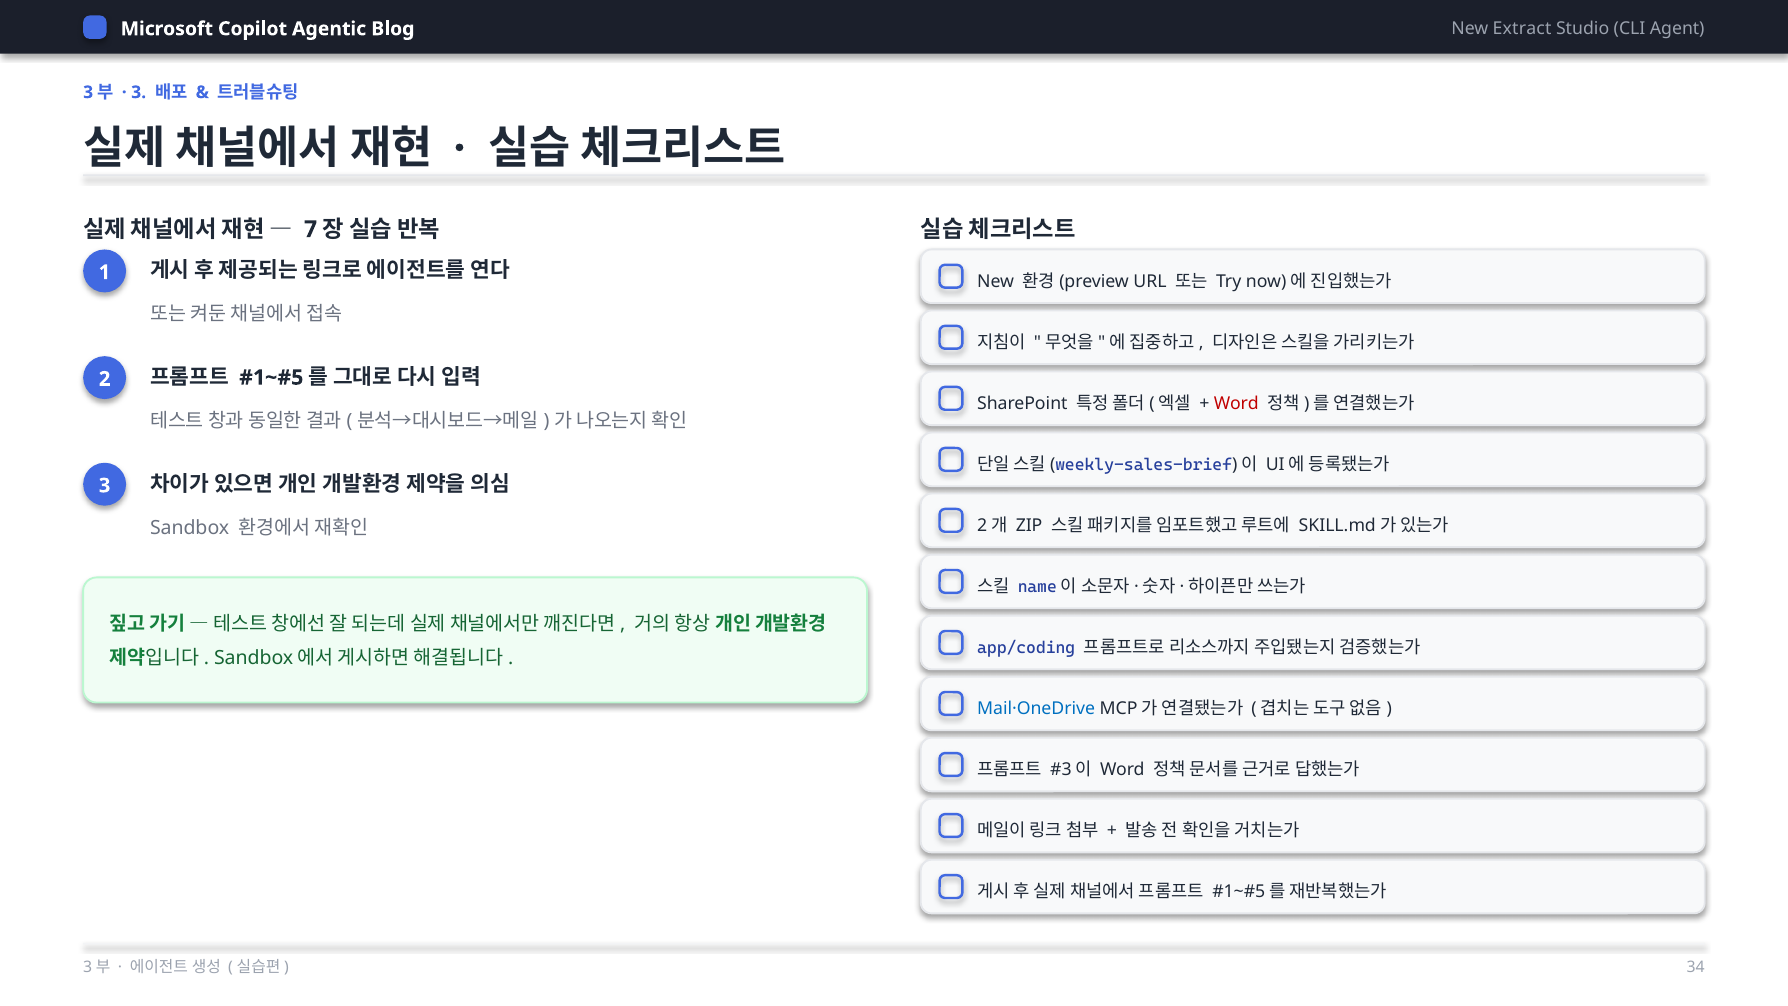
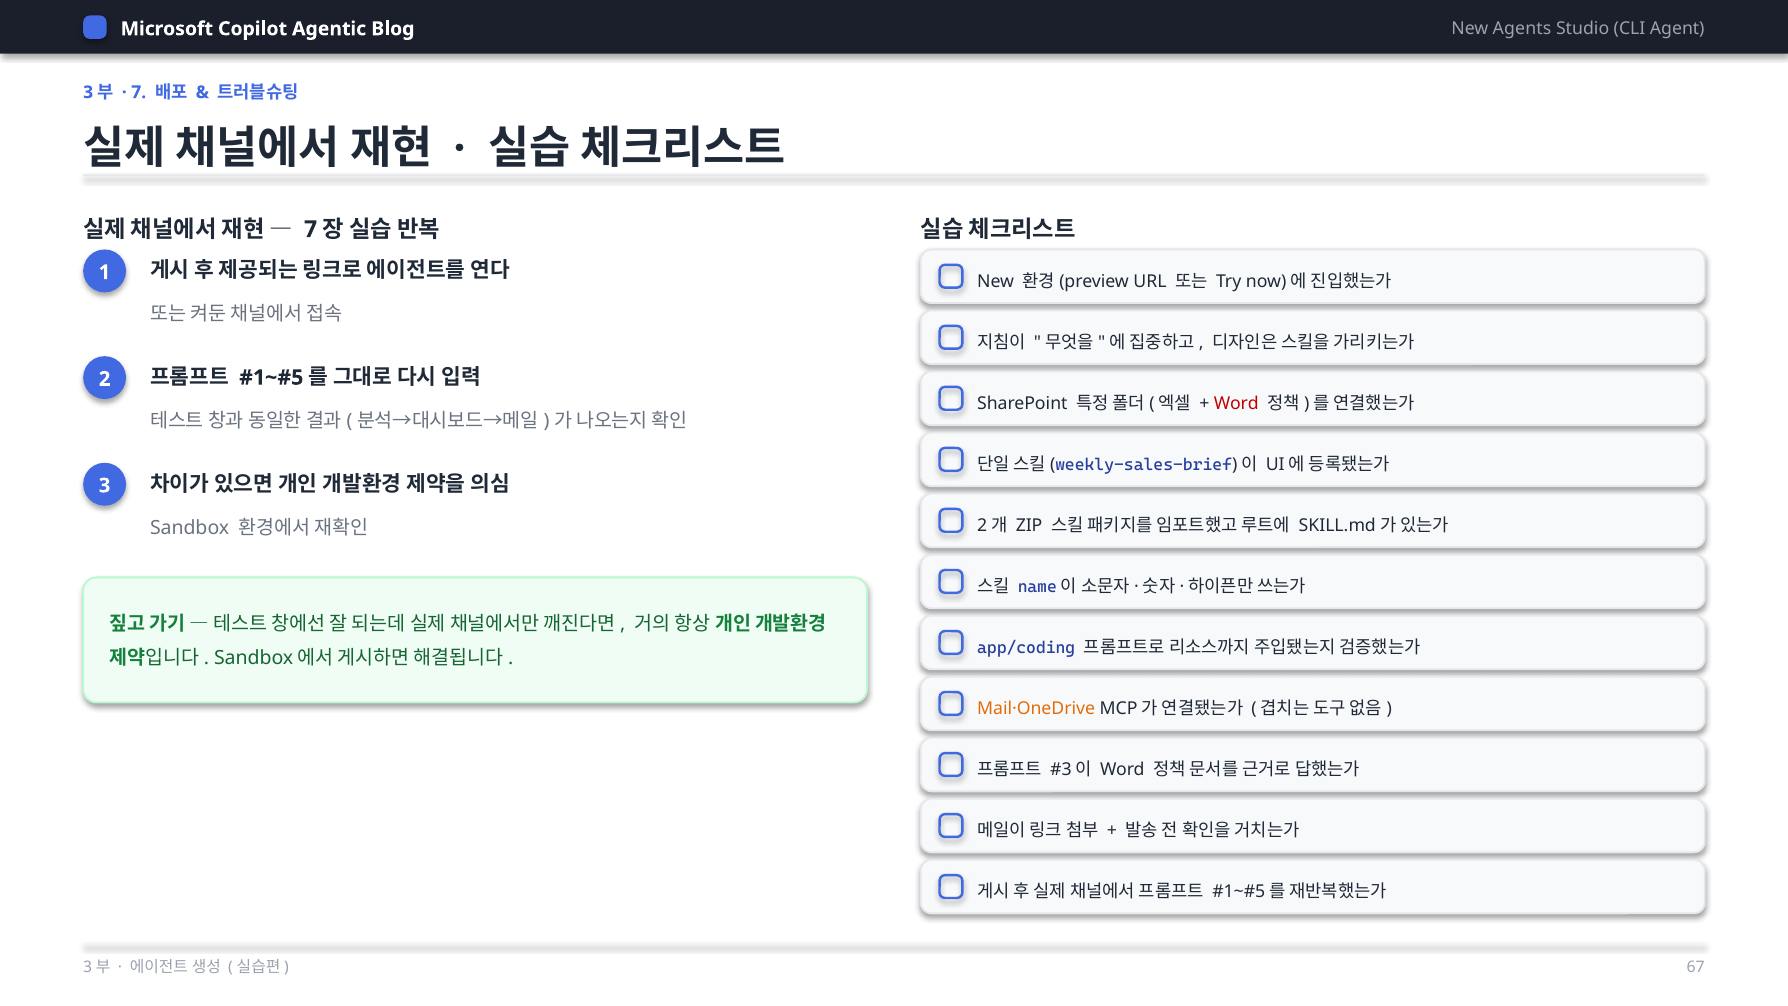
Extract: Extract -> Agents
3 at (139, 92): 3 -> 7
Mail·OneDrive colour: blue -> orange
34: 34 -> 67
